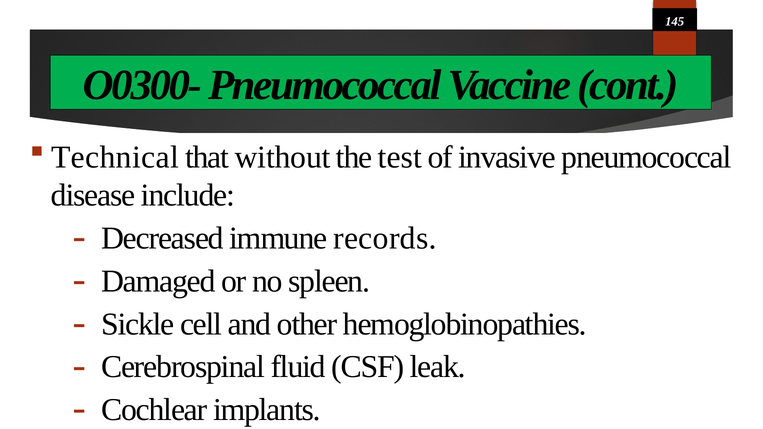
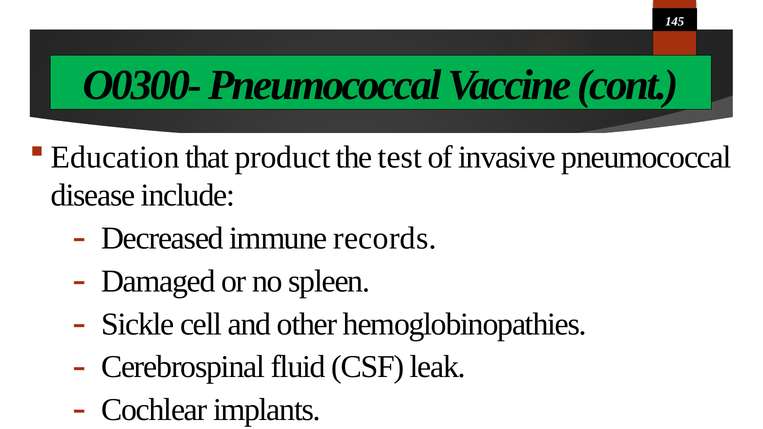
Technical: Technical -> Education
without: without -> product
